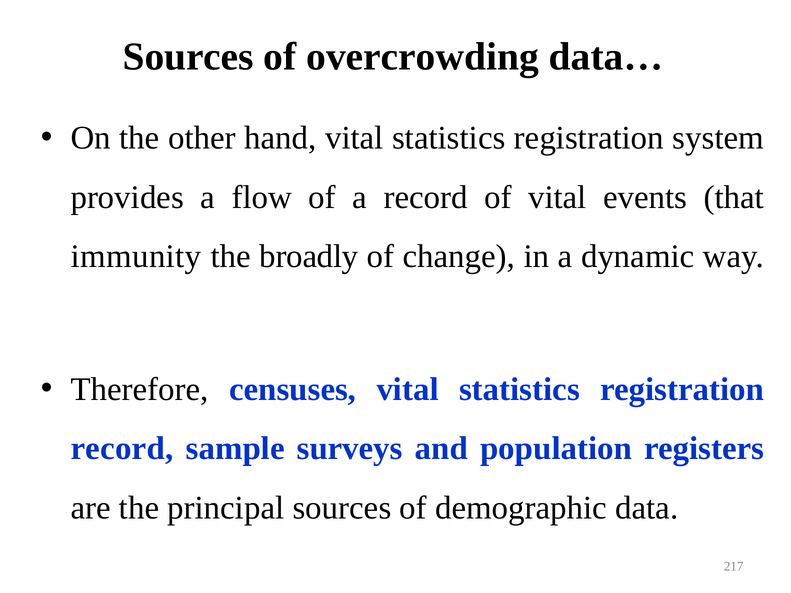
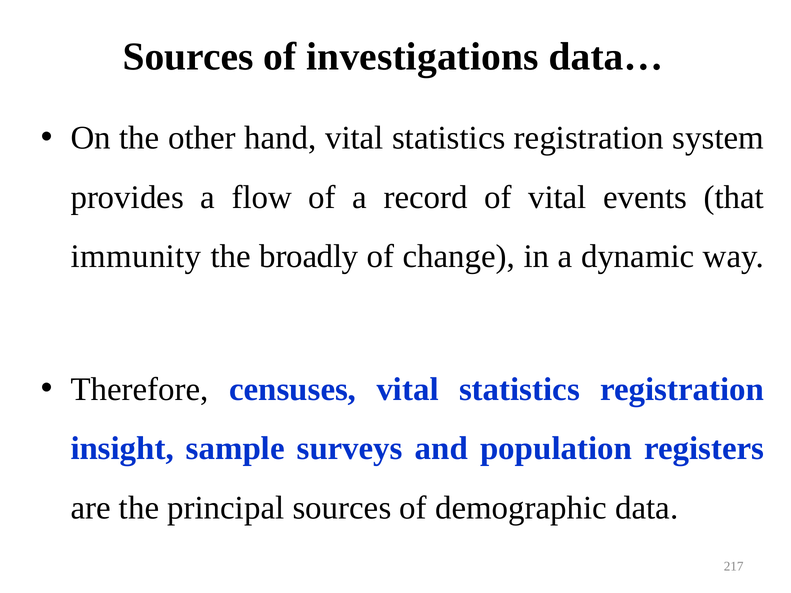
overcrowding: overcrowding -> investigations
record at (122, 449): record -> insight
